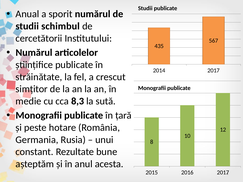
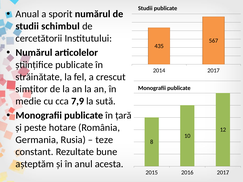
8,3: 8,3 -> 7,9
unui: unui -> teze
